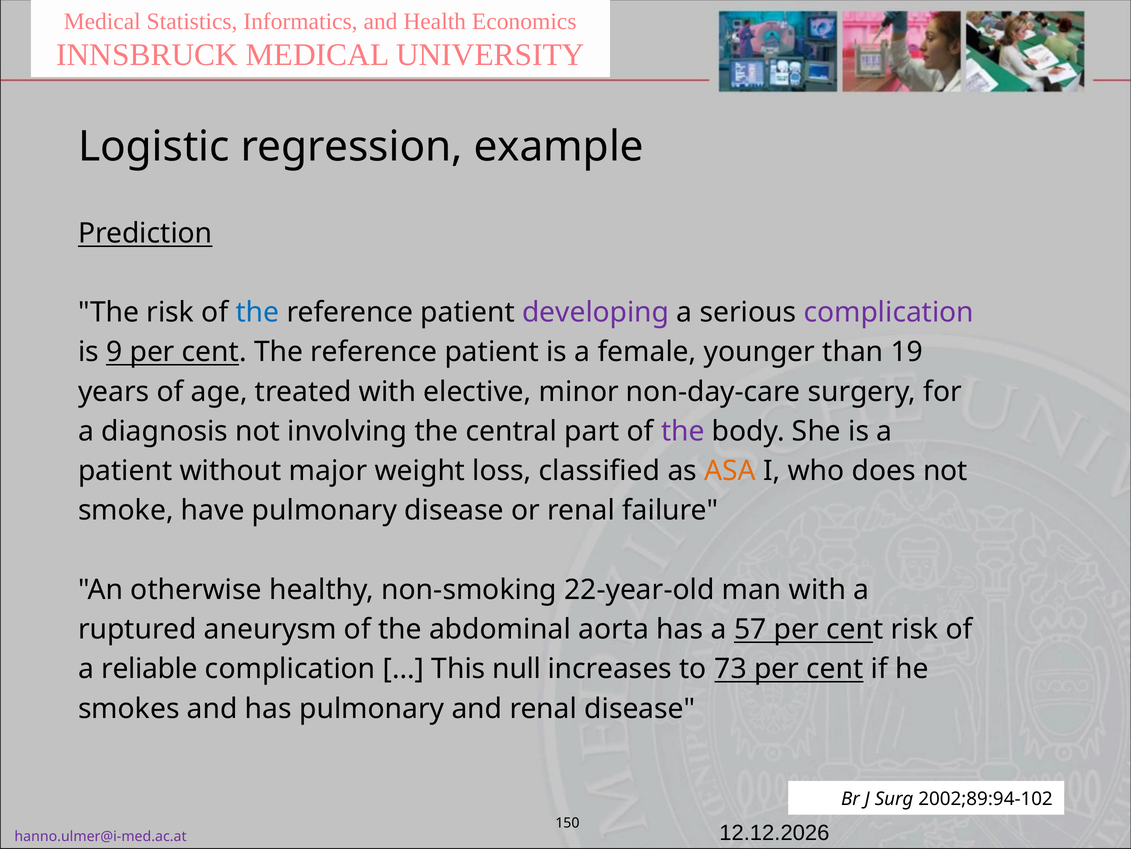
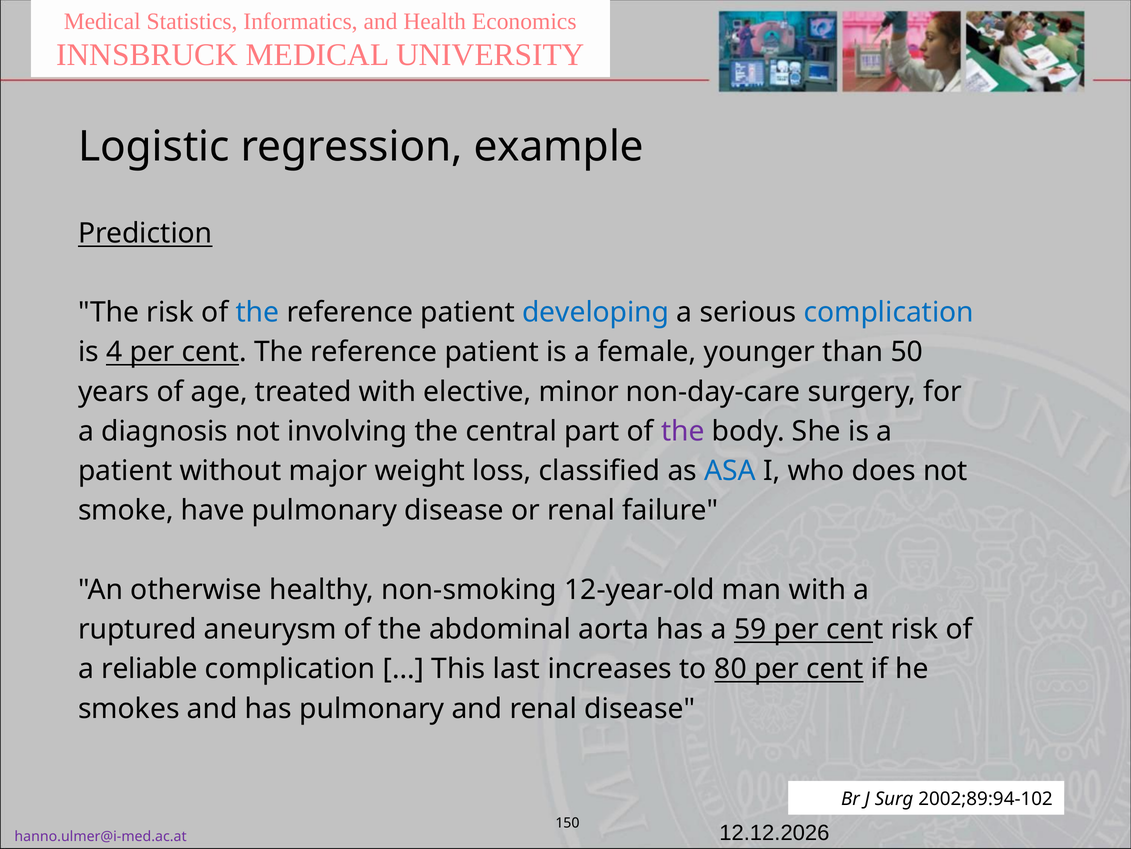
developing colour: purple -> blue
complication at (889, 312) colour: purple -> blue
9: 9 -> 4
19: 19 -> 50
ASA colour: orange -> blue
22-year-old: 22-year-old -> 12-year-old
57: 57 -> 59
null: null -> last
73: 73 -> 80
